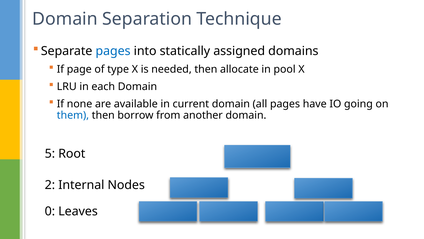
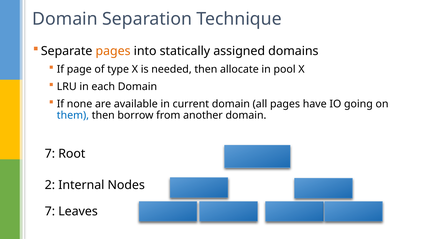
pages at (113, 51) colour: blue -> orange
5 at (50, 154): 5 -> 7
0 at (50, 211): 0 -> 7
